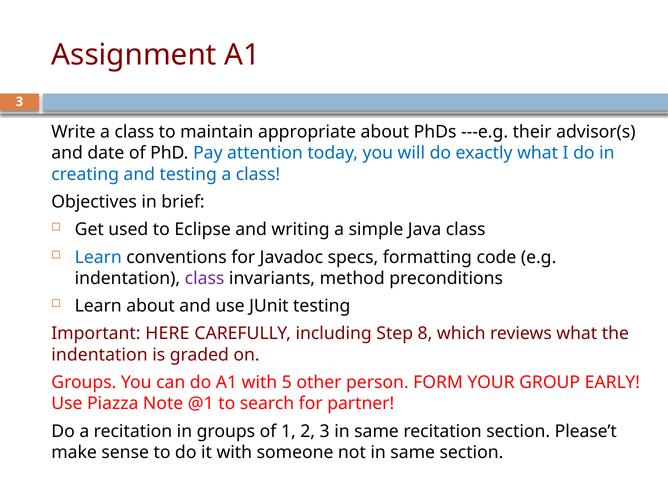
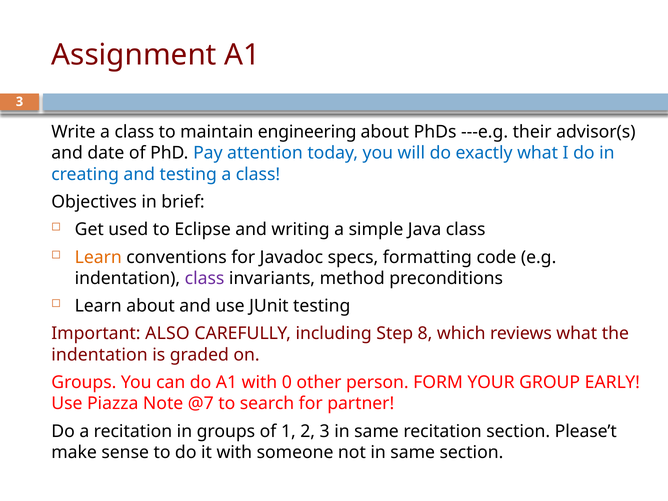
appropriate: appropriate -> engineering
Learn at (98, 257) colour: blue -> orange
HERE: HERE -> ALSO
5: 5 -> 0
@1: @1 -> @7
